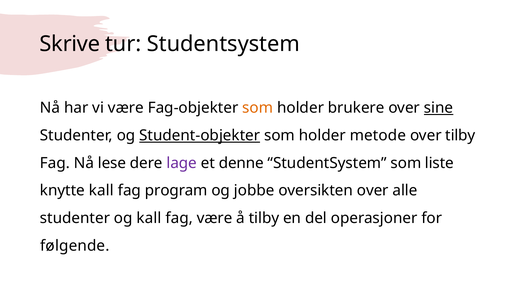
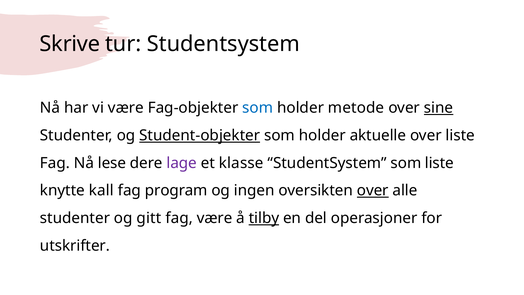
som at (258, 108) colour: orange -> blue
brukere: brukere -> metode
metode: metode -> aktuelle
over tilby: tilby -> liste
denne: denne -> klasse
jobbe: jobbe -> ingen
over at (373, 190) underline: none -> present
og kall: kall -> gitt
tilby at (264, 218) underline: none -> present
følgende: følgende -> utskrifter
